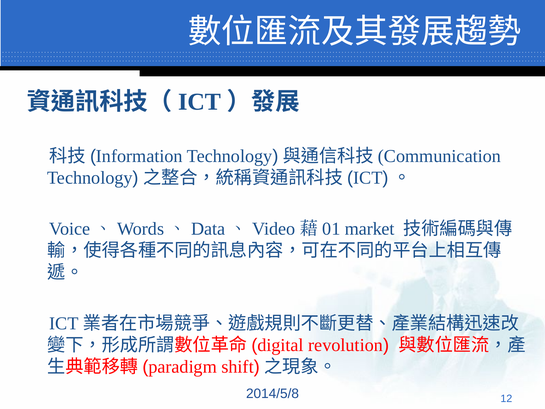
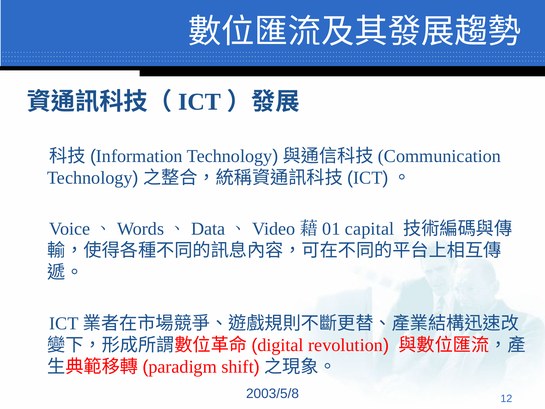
market: market -> capital
2014/5/8: 2014/5/8 -> 2003/5/8
